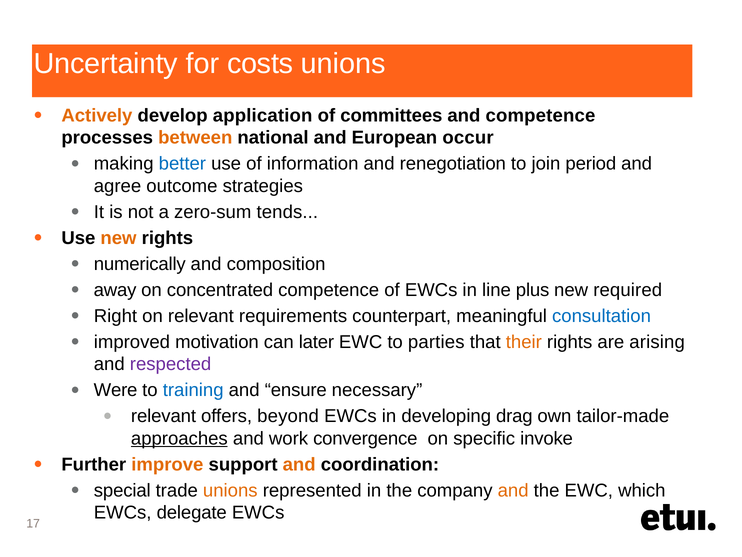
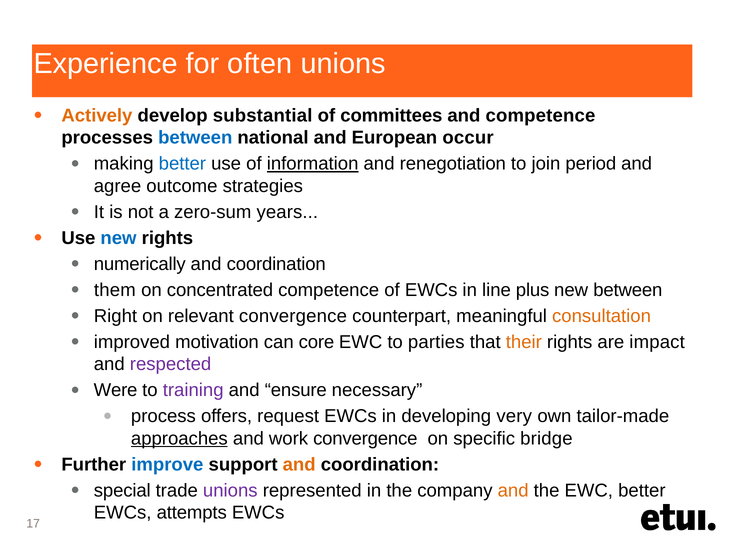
Uncertainty: Uncertainty -> Experience
costs: costs -> often
application: application -> substantial
between at (195, 138) colour: orange -> blue
information underline: none -> present
tends: tends -> years
new at (118, 238) colour: orange -> blue
composition at (276, 264): composition -> coordination
away: away -> them
new required: required -> between
relevant requirements: requirements -> convergence
consultation colour: blue -> orange
later: later -> core
arising: arising -> impact
training colour: blue -> purple
relevant at (163, 416): relevant -> process
beyond: beyond -> request
drag: drag -> very
invoke: invoke -> bridge
improve colour: orange -> blue
unions at (230, 490) colour: orange -> purple
EWC which: which -> better
delegate: delegate -> attempts
